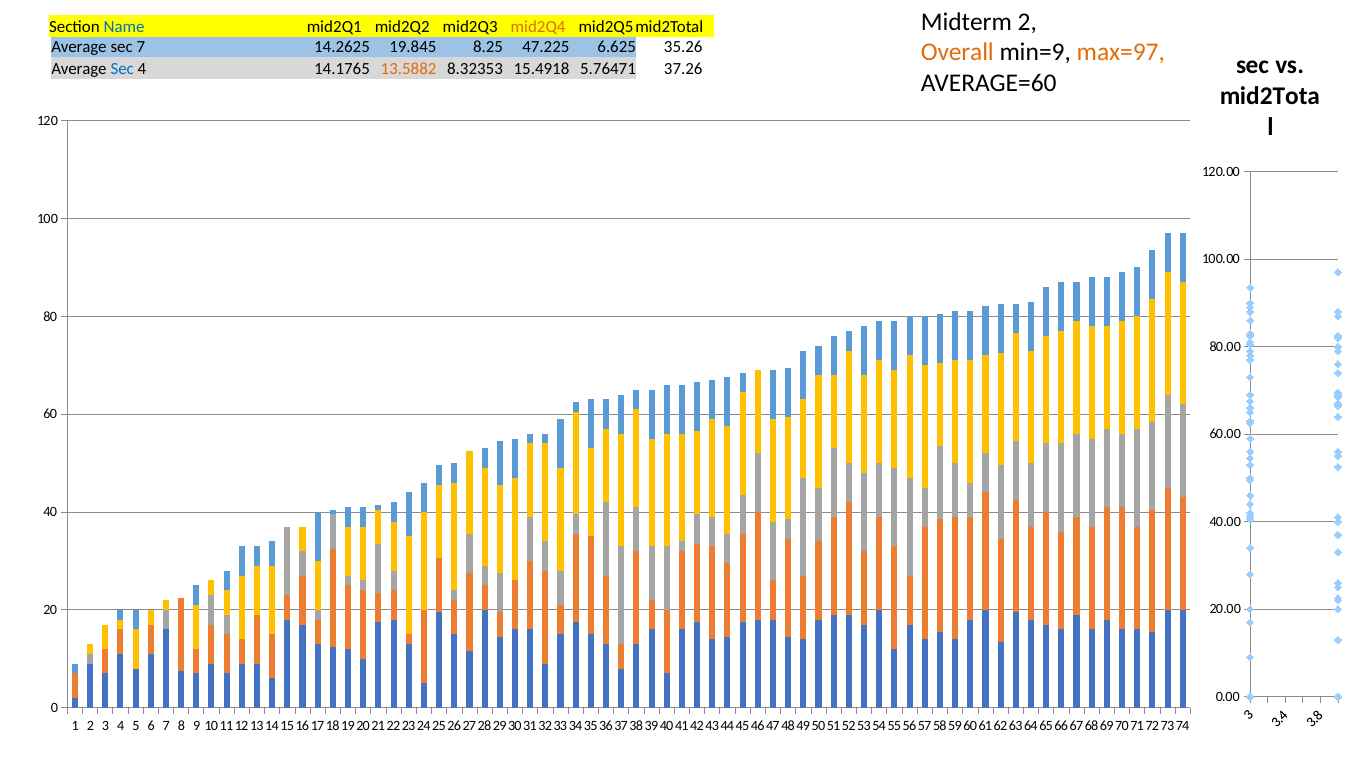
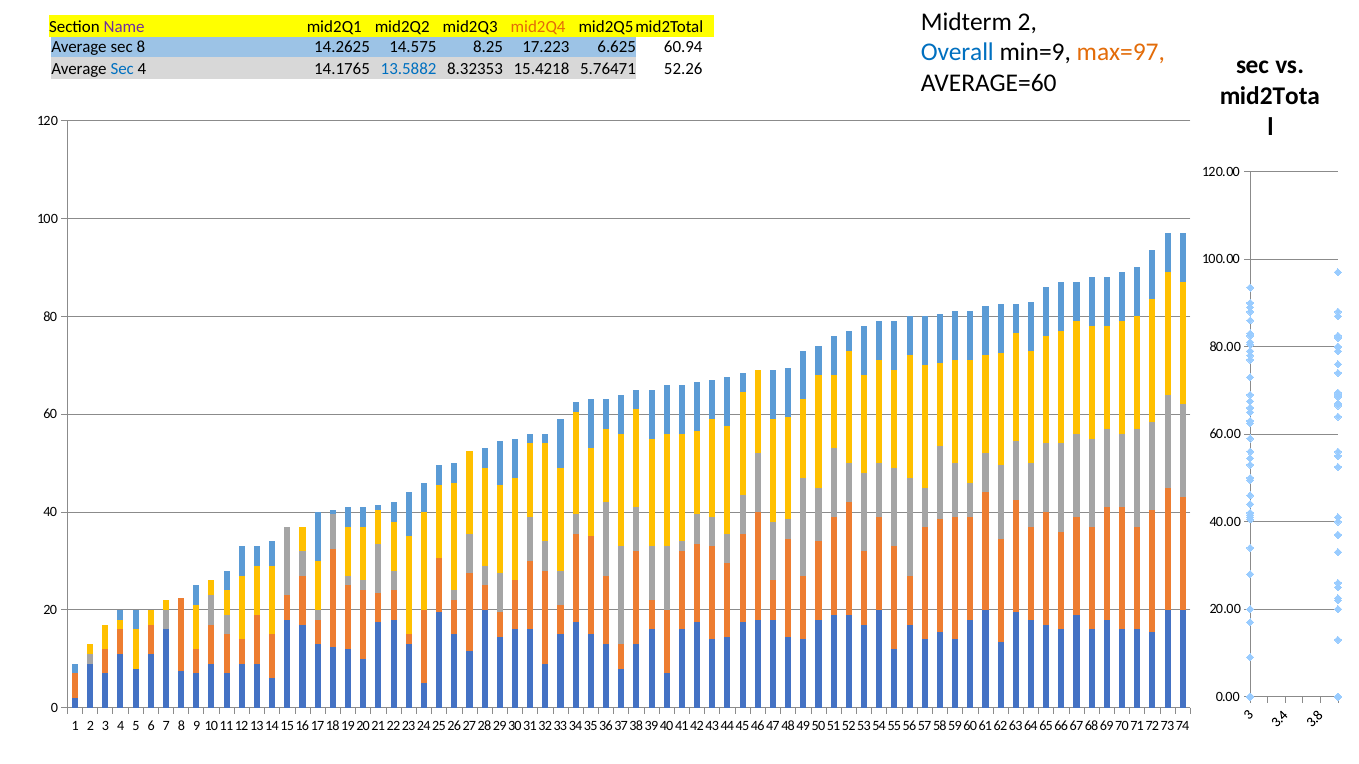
Name colour: blue -> purple
sec 7: 7 -> 8
19.845: 19.845 -> 14.575
47.225: 47.225 -> 17.223
35.26: 35.26 -> 60.94
Overall colour: orange -> blue
13.5882 colour: orange -> blue
15.4918: 15.4918 -> 15.4218
37.26: 37.26 -> 52.26
